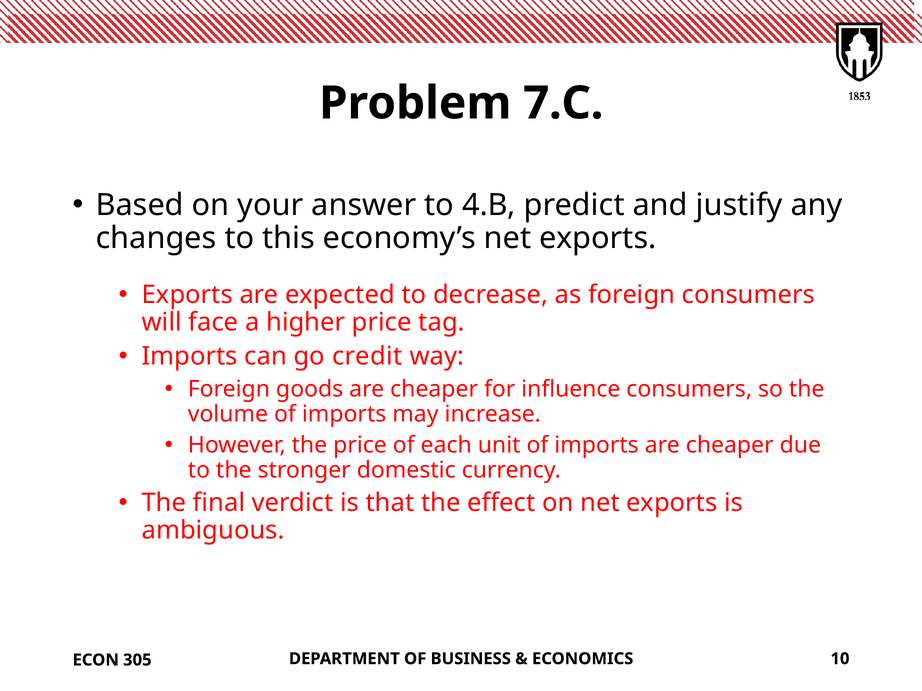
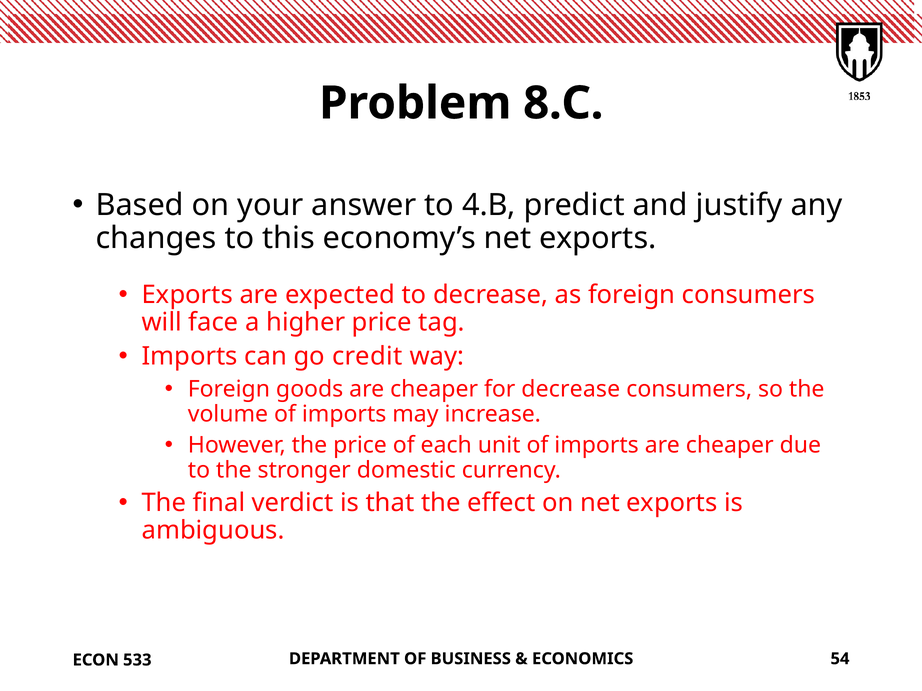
7.C: 7.C -> 8.C
for influence: influence -> decrease
10: 10 -> 54
305: 305 -> 533
